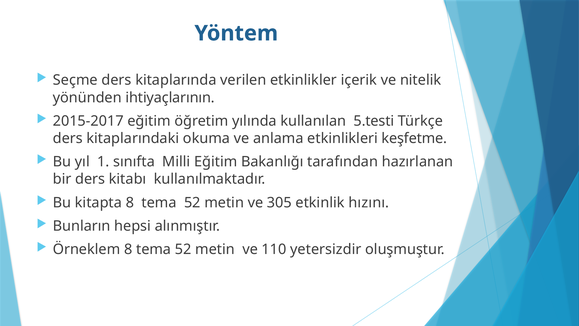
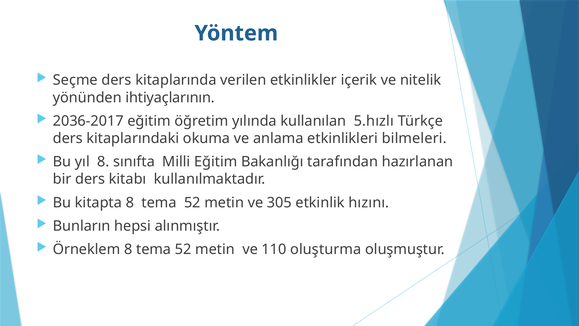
2015-2017: 2015-2017 -> 2036-2017
5.testi: 5.testi -> 5.hızlı
keşfetme: keşfetme -> bilmeleri
yıl 1: 1 -> 8
yetersizdir: yetersizdir -> oluşturma
